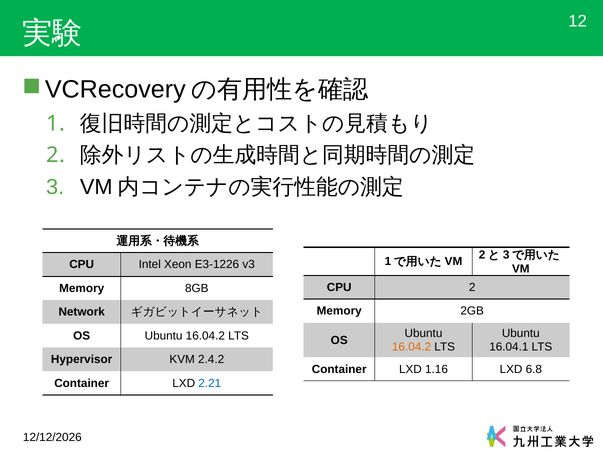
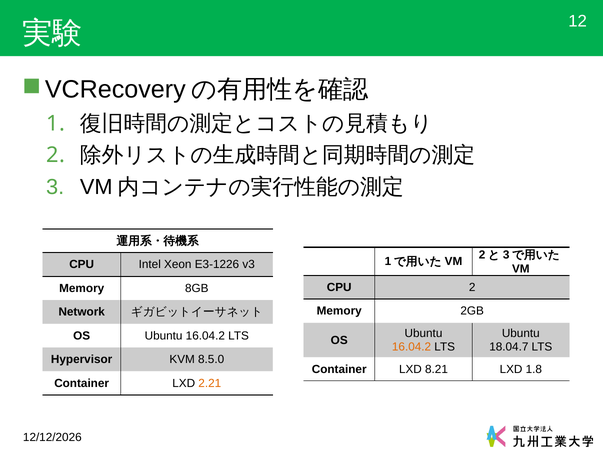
16.04.1: 16.04.1 -> 18.04.7
2.4.2: 2.4.2 -> 8.5.0
1.16: 1.16 -> 8.21
6.8: 6.8 -> 1.8
2.21 colour: blue -> orange
